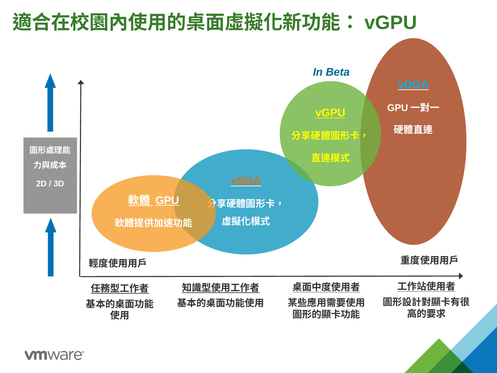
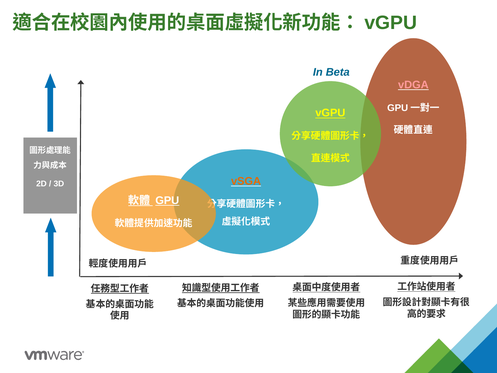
vDGA colour: light blue -> pink
